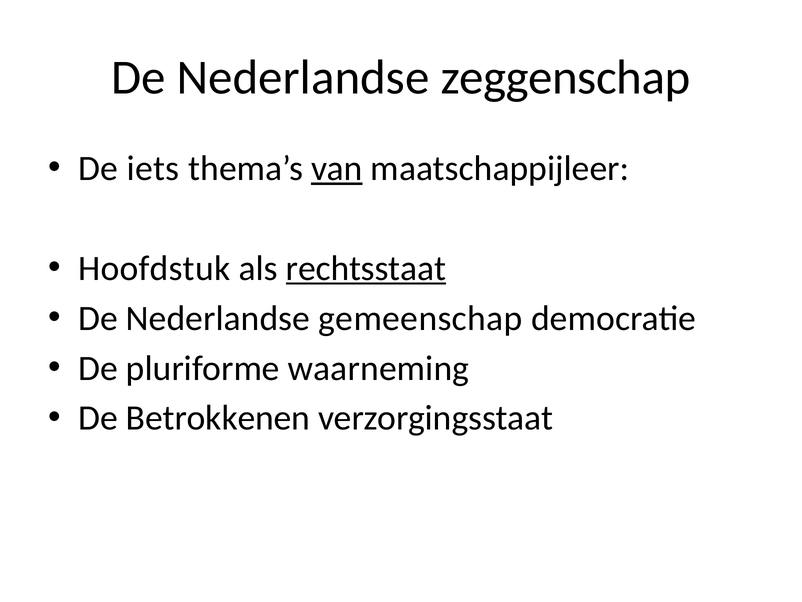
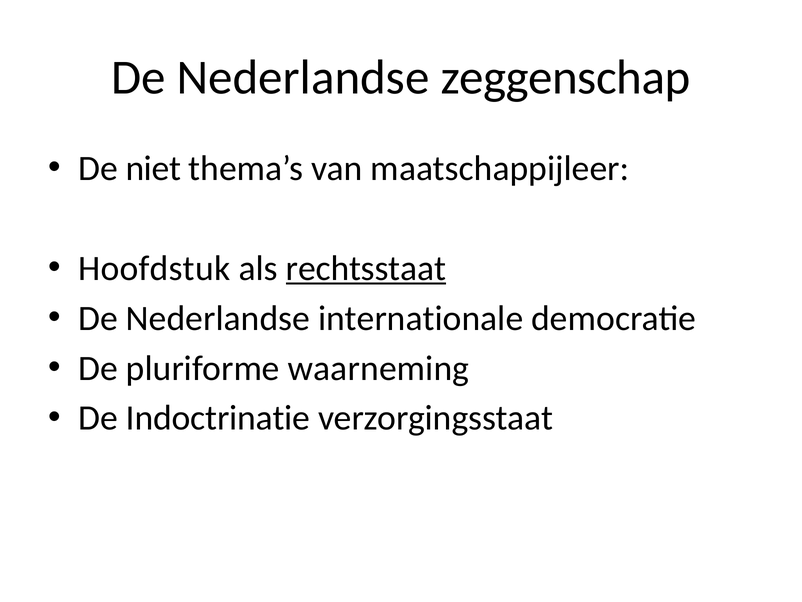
iets: iets -> niet
van underline: present -> none
gemeenschap: gemeenschap -> internationale
Betrokkenen: Betrokkenen -> Indoctrinatie
